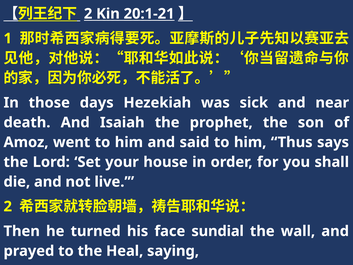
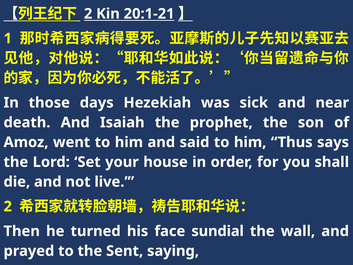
Heal: Heal -> Sent
